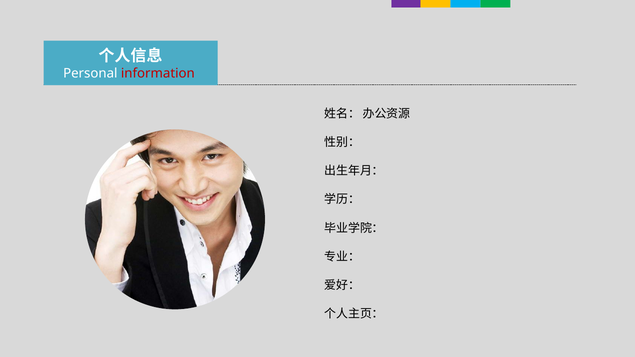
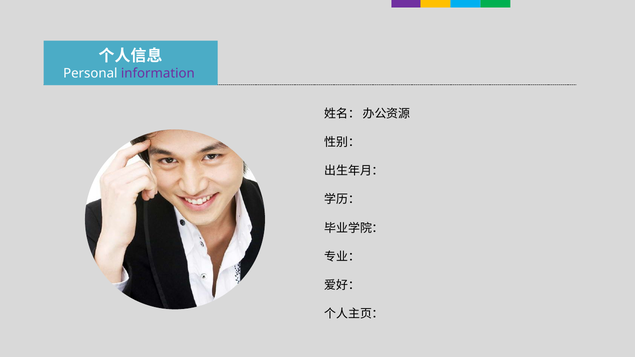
information colour: red -> purple
